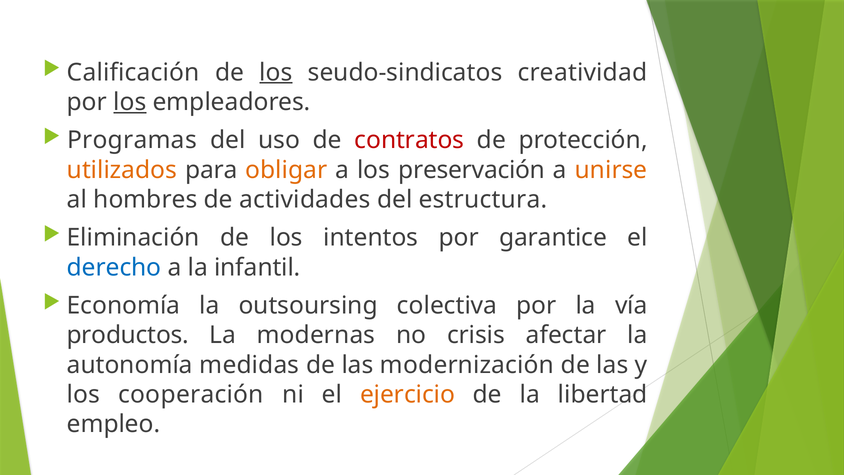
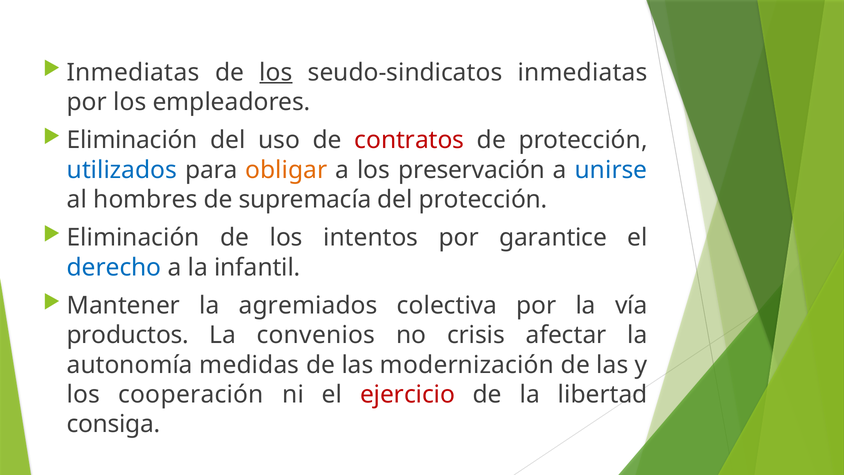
Calificación at (133, 72): Calificación -> Inmediatas
seudo-sindicatos creatividad: creatividad -> inmediatas
los at (130, 102) underline: present -> none
Programas at (132, 140): Programas -> Eliminación
utilizados colour: orange -> blue
unirse colour: orange -> blue
actividades: actividades -> supremacía
del estructura: estructura -> protección
Economía: Economía -> Mantener
outsoursing: outsoursing -> agremiados
modernas: modernas -> convenios
ejercicio colour: orange -> red
empleo: empleo -> consiga
